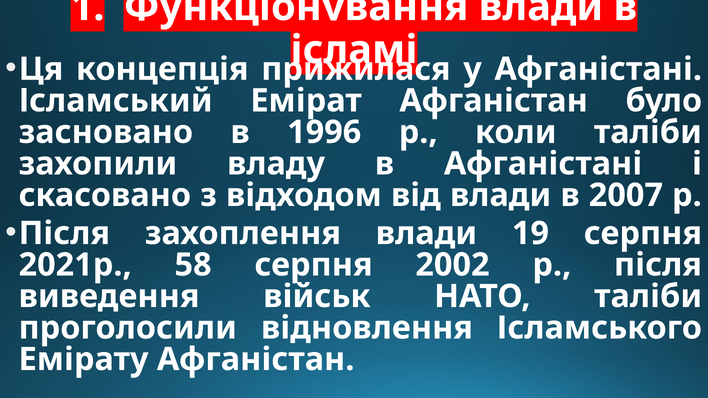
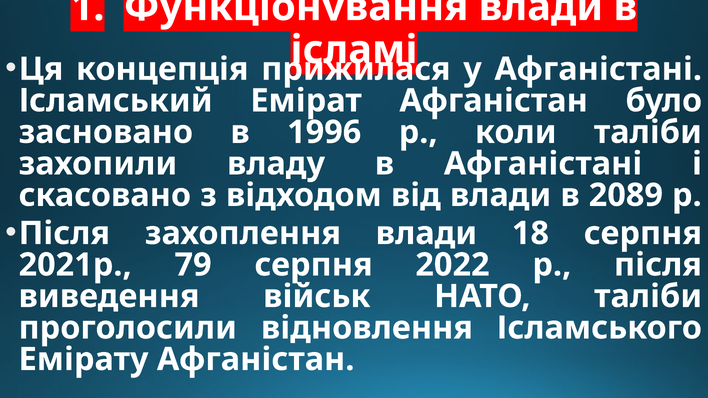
2007: 2007 -> 2089
19: 19 -> 18
58: 58 -> 79
2002: 2002 -> 2022
